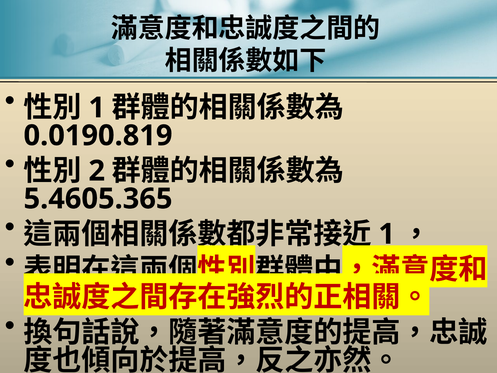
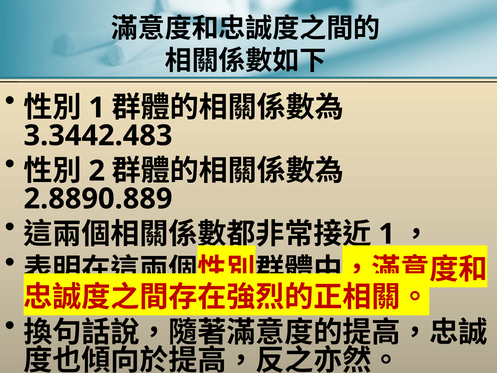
0.0190.819: 0.0190.819 -> 3.3442.483
5.4605.365: 5.4605.365 -> 2.8890.889
